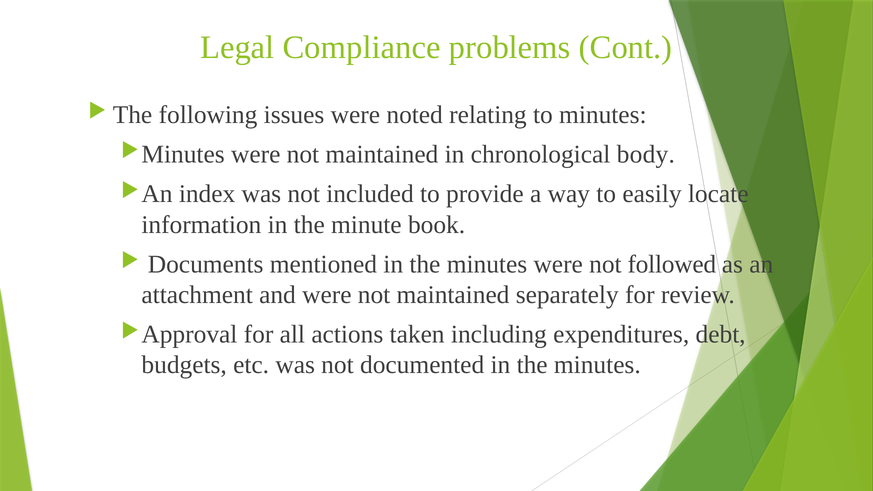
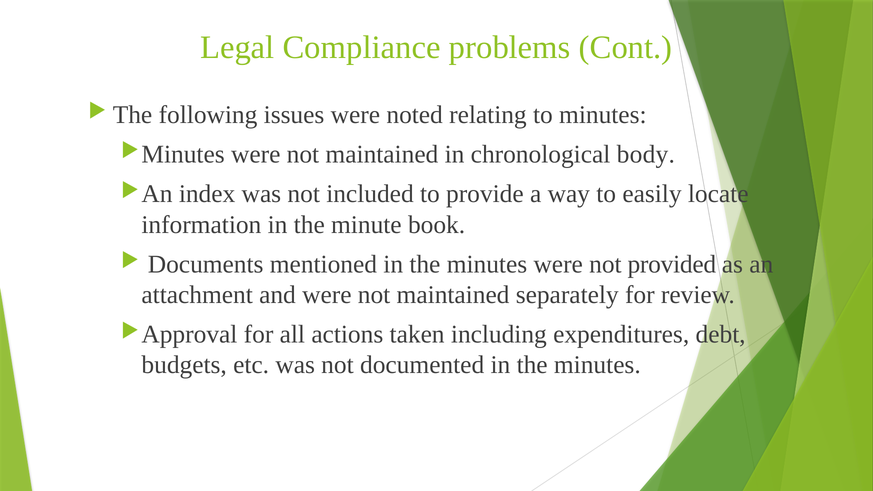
followed: followed -> provided
